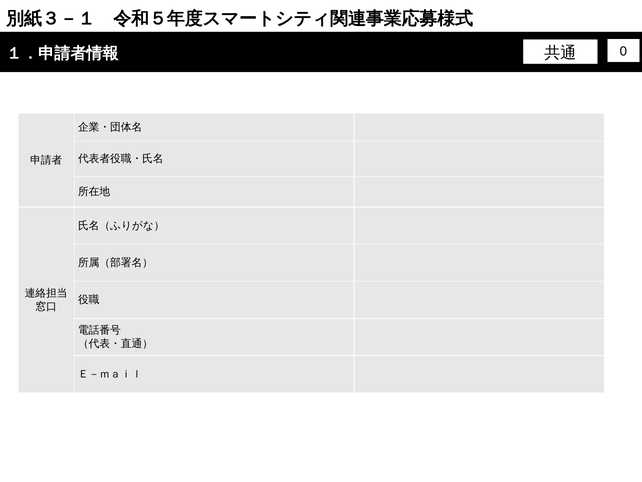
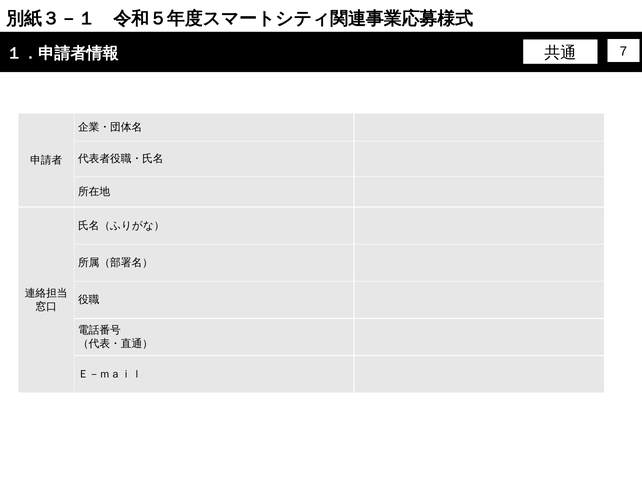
0: 0 -> 7
